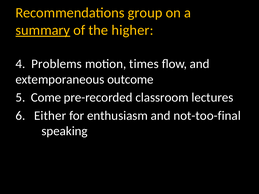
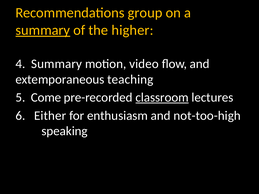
4 Problems: Problems -> Summary
times: times -> video
outcome: outcome -> teaching
classroom underline: none -> present
not-too-final: not-too-final -> not-too-high
